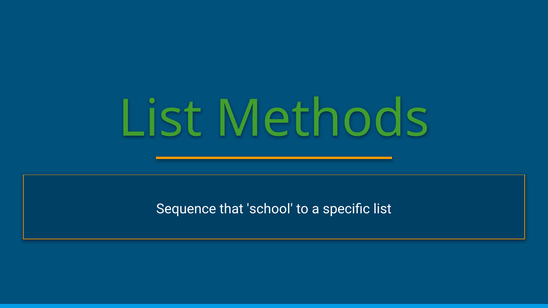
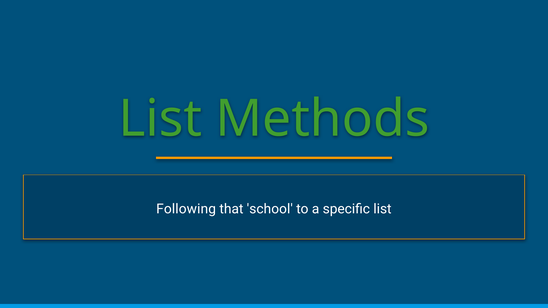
Sequence: Sequence -> Following
